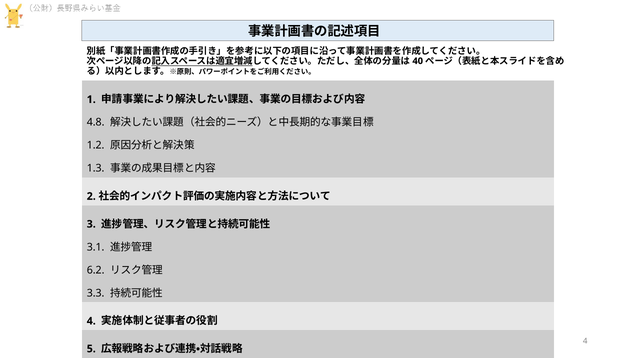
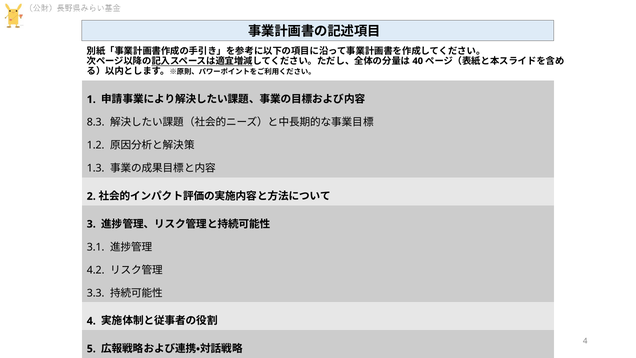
4.8: 4.8 -> 8.3
6.2: 6.2 -> 4.2
